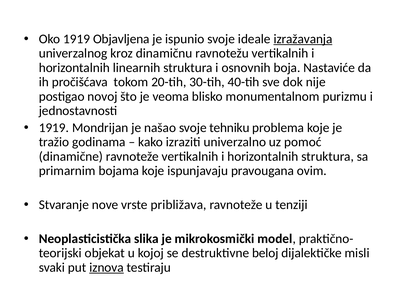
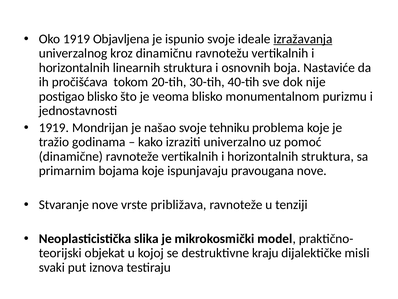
postigao novoj: novoj -> blisko
pravougana ovim: ovim -> nove
beloj: beloj -> kraju
iznova underline: present -> none
